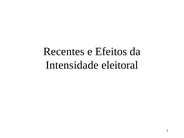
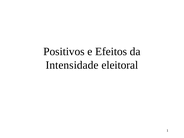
Recentes: Recentes -> Positivos
